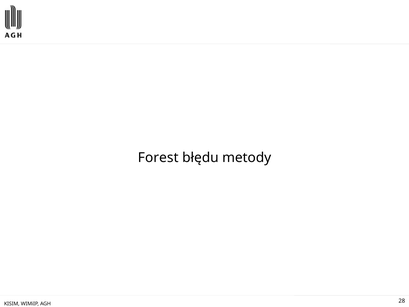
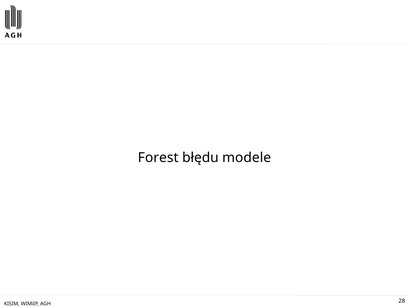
metody: metody -> modele
